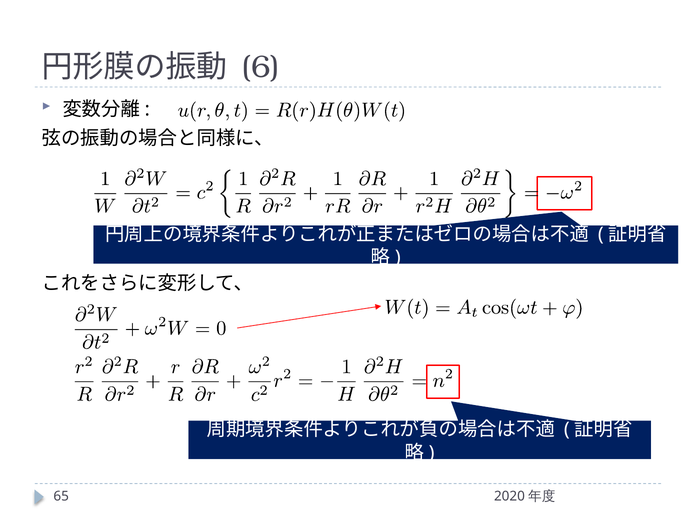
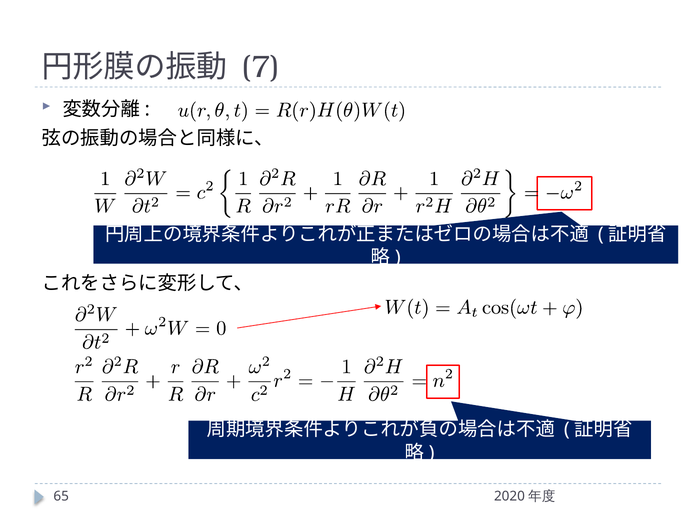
6: 6 -> 7
